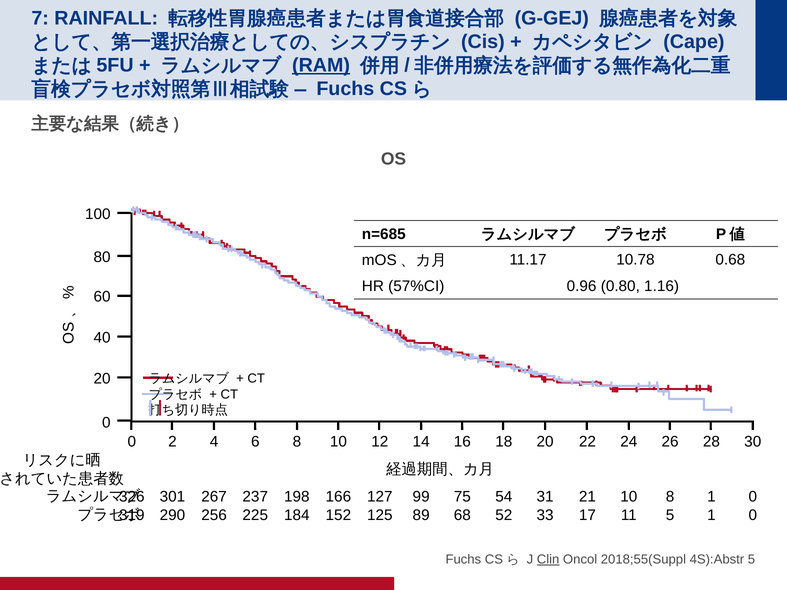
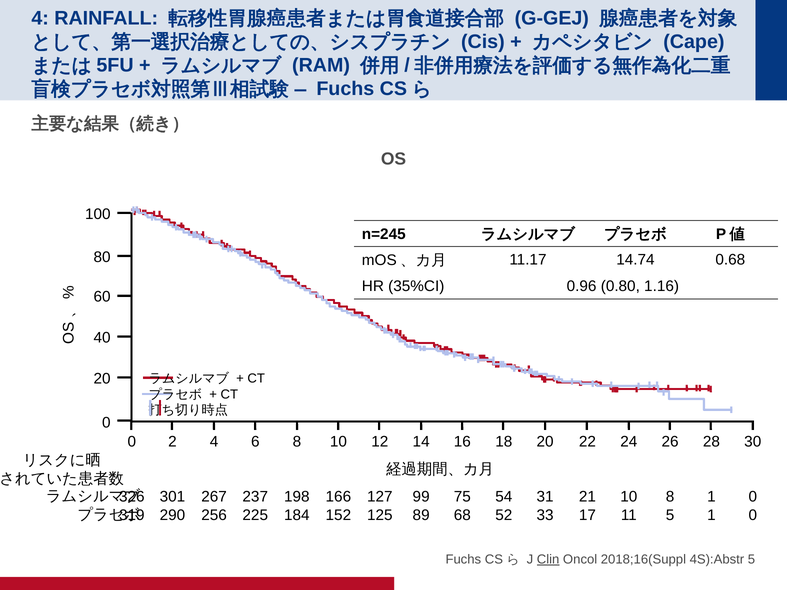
7 at (40, 18): 7 -> 4
RAM underline: present -> none
n=685: n=685 -> n=245
10.78: 10.78 -> 14.74
57%CI: 57%CI -> 35%CI
2018;55(Suppl: 2018;55(Suppl -> 2018;16(Suppl
